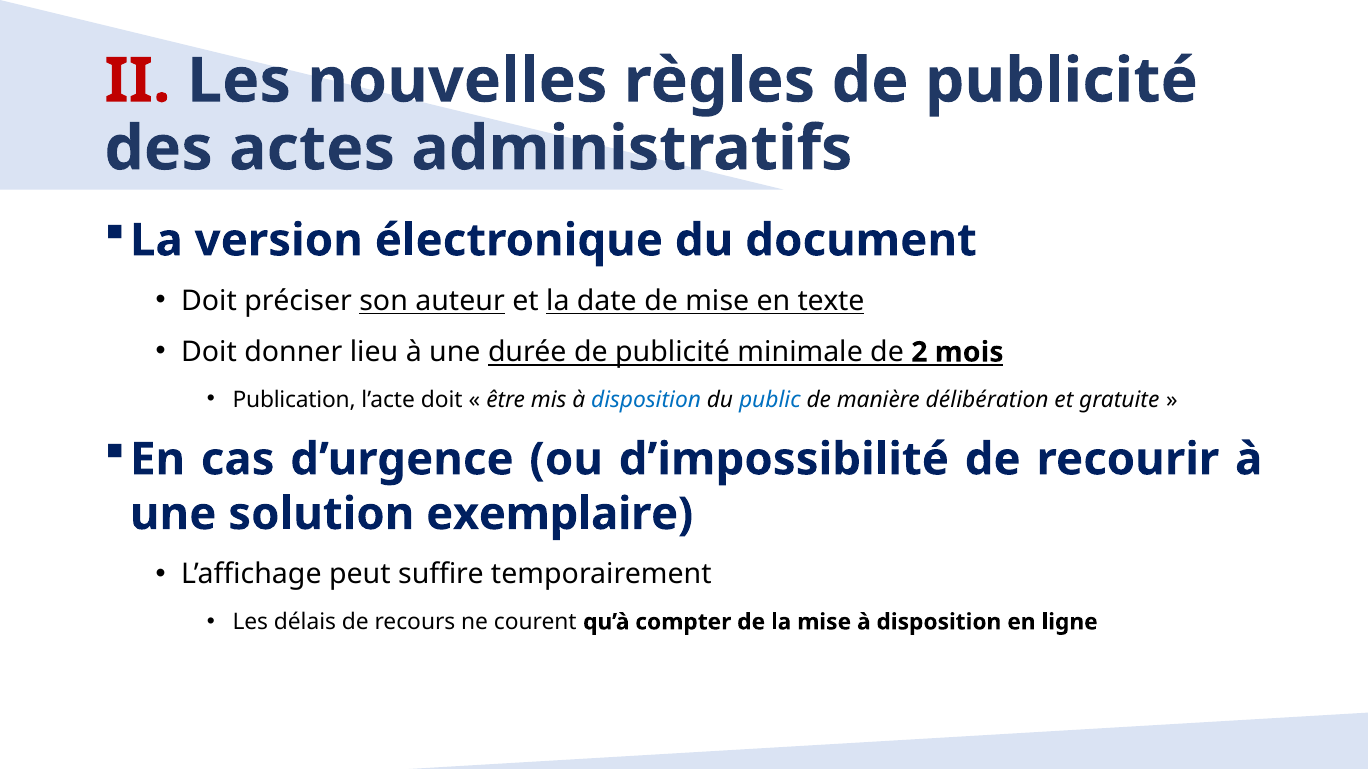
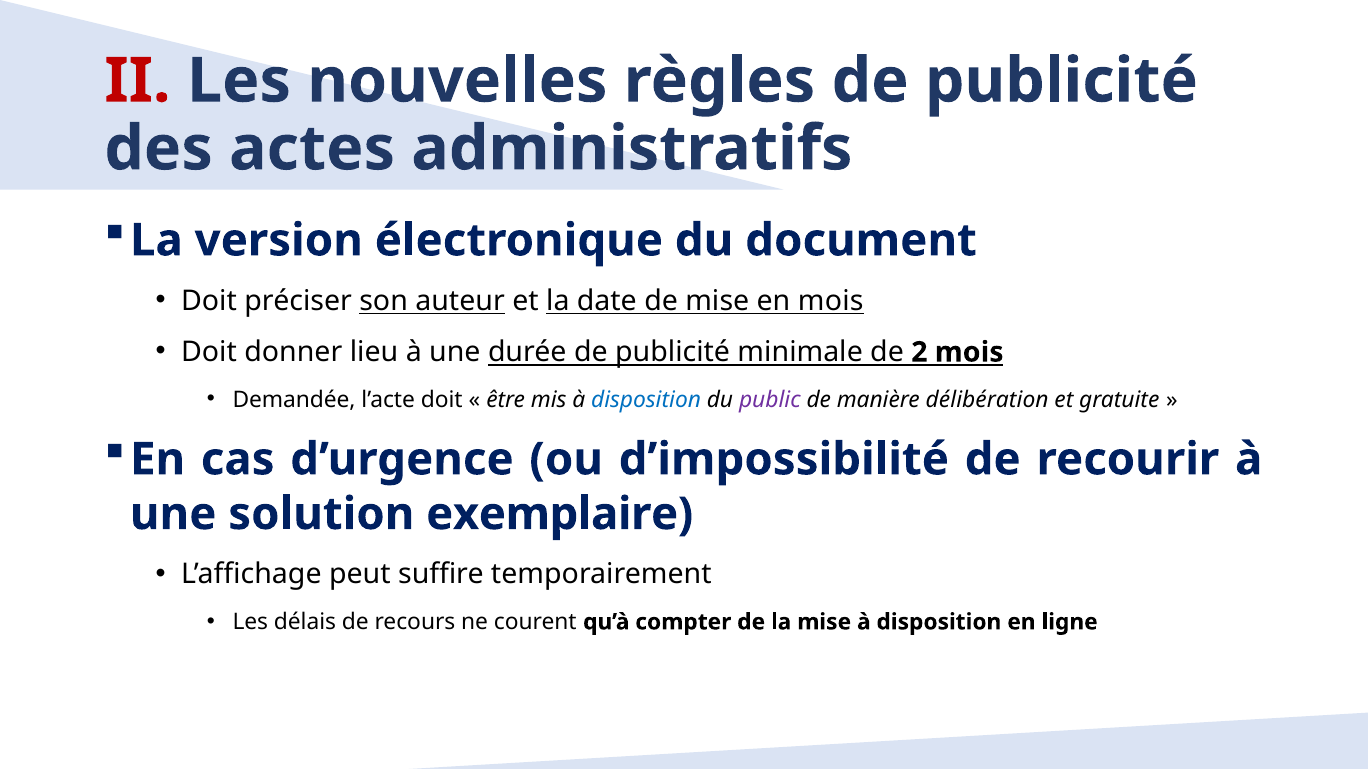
en texte: texte -> mois
Publication: Publication -> Demandée
public colour: blue -> purple
